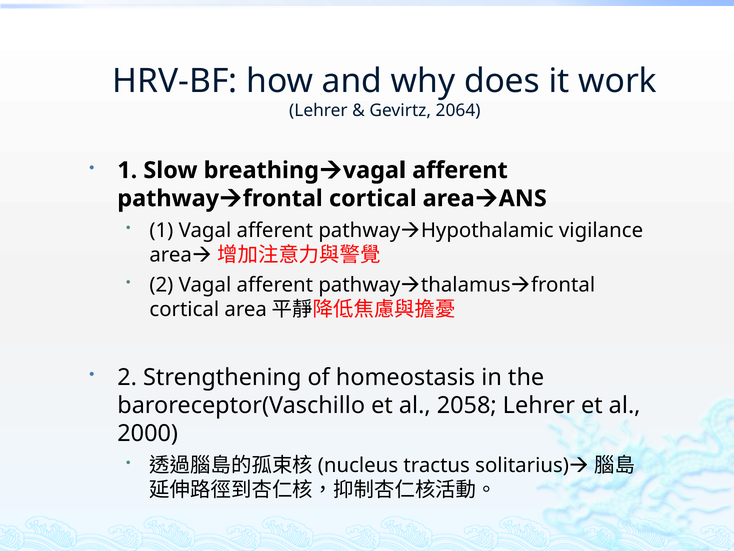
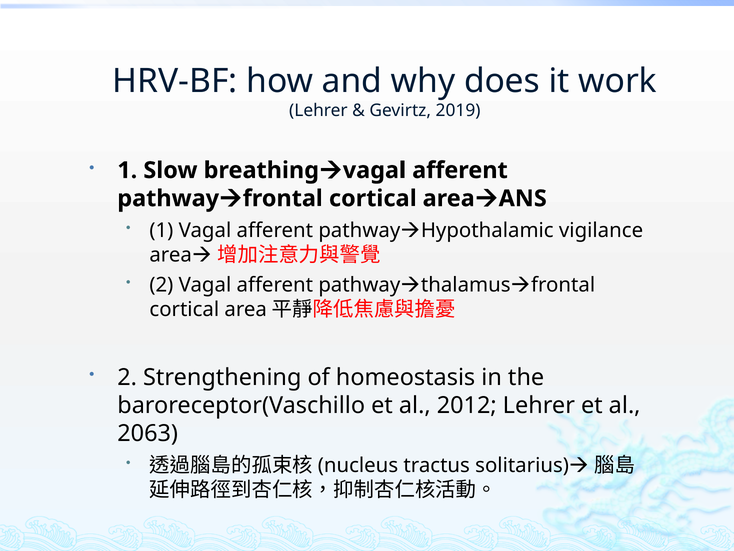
2064: 2064 -> 2019
2058: 2058 -> 2012
2000: 2000 -> 2063
